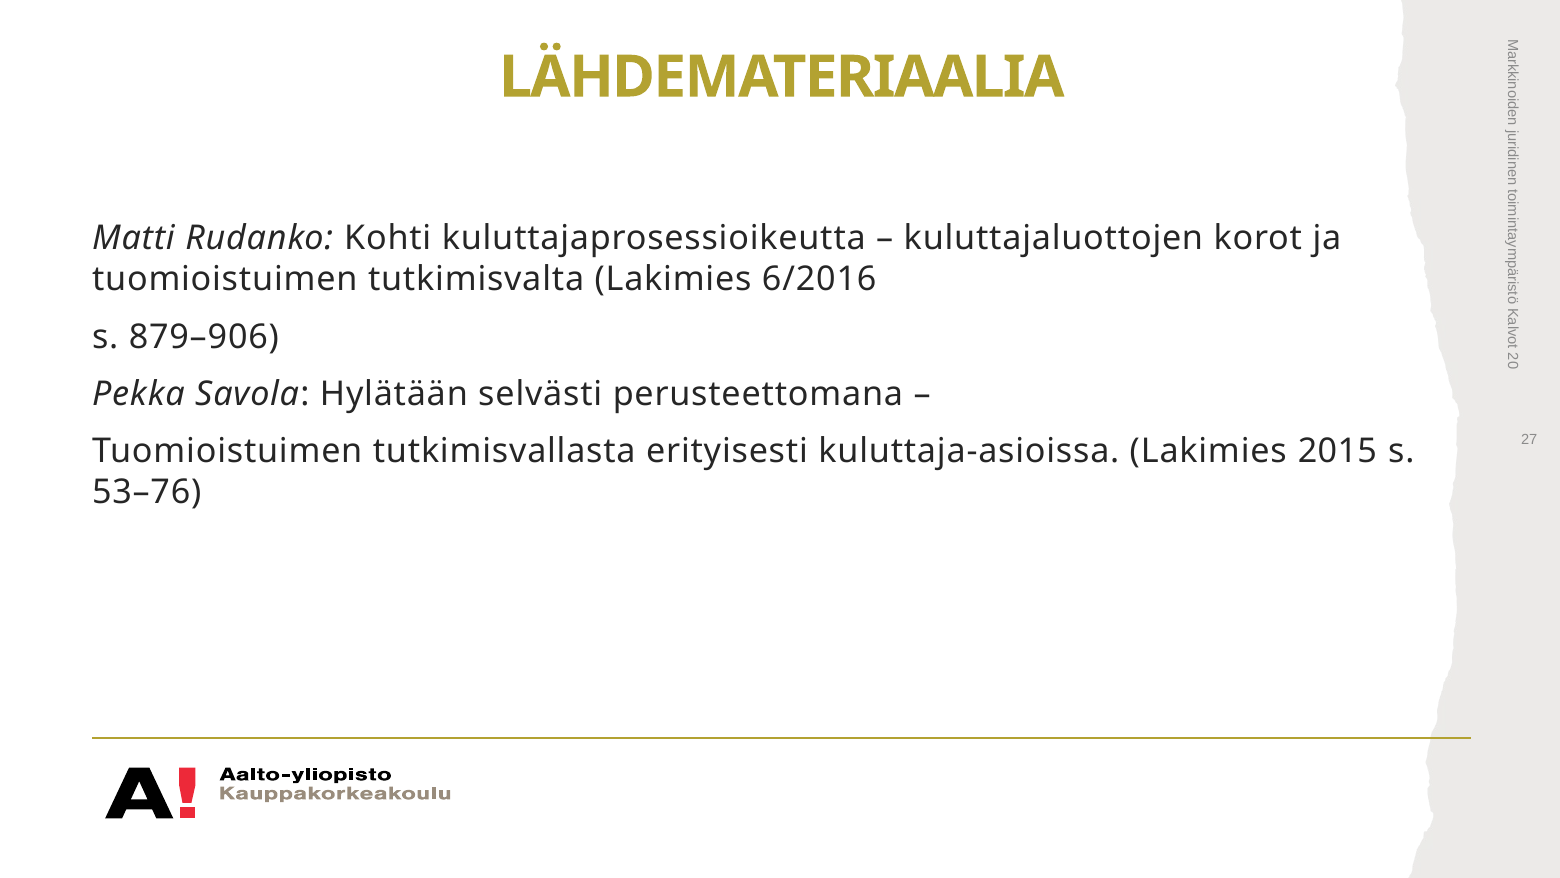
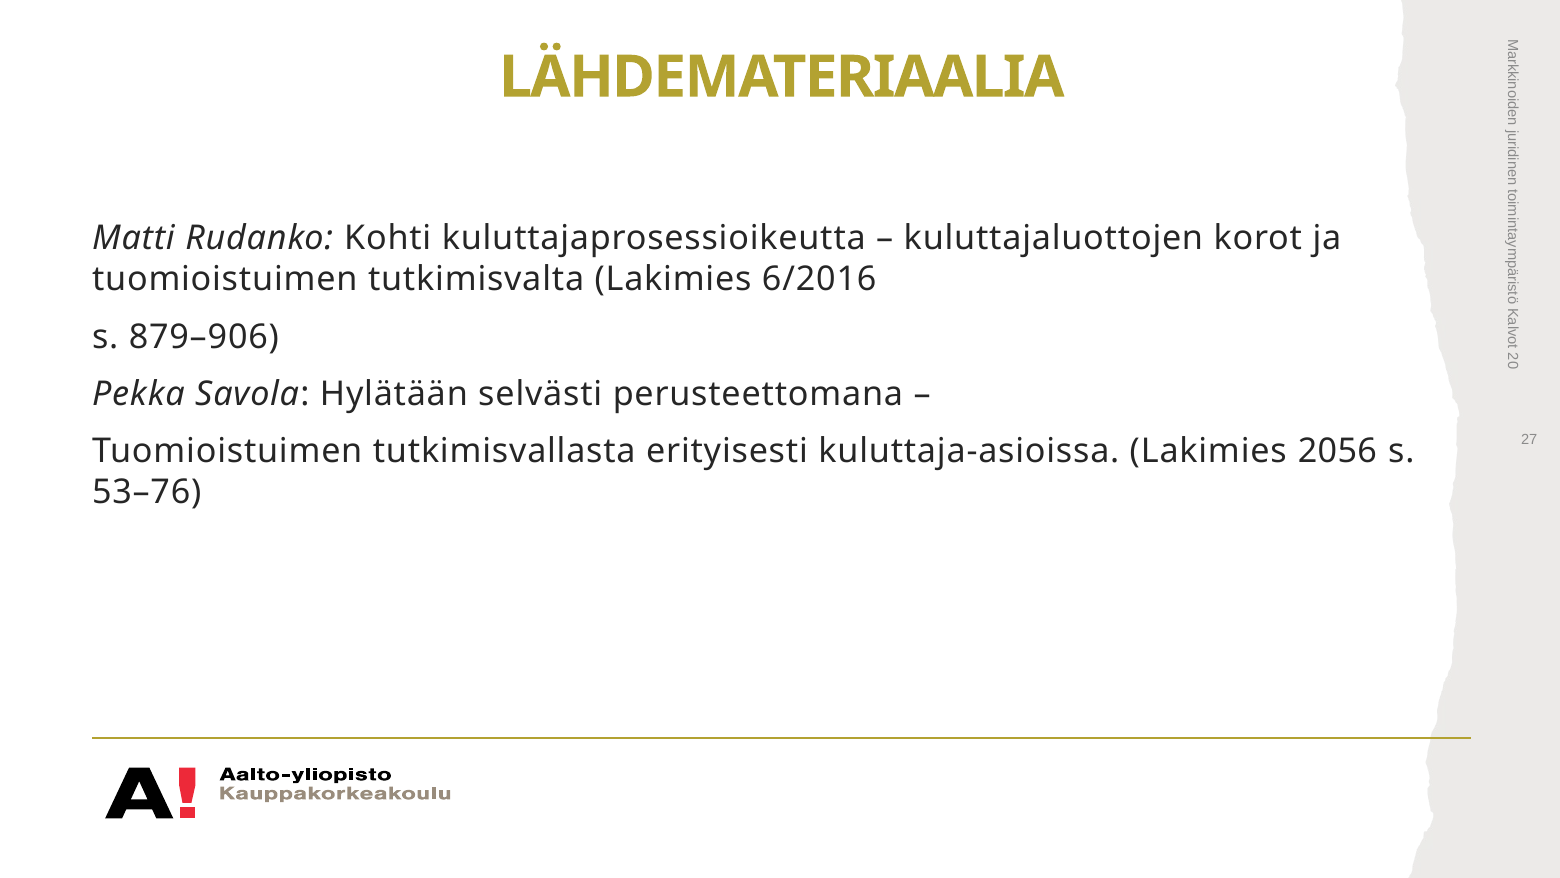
2015: 2015 -> 2056
